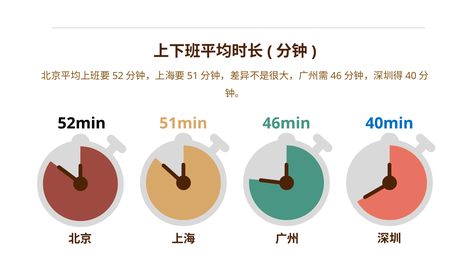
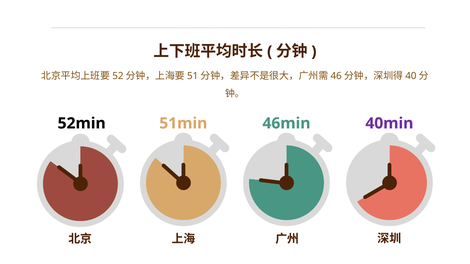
40min colour: blue -> purple
